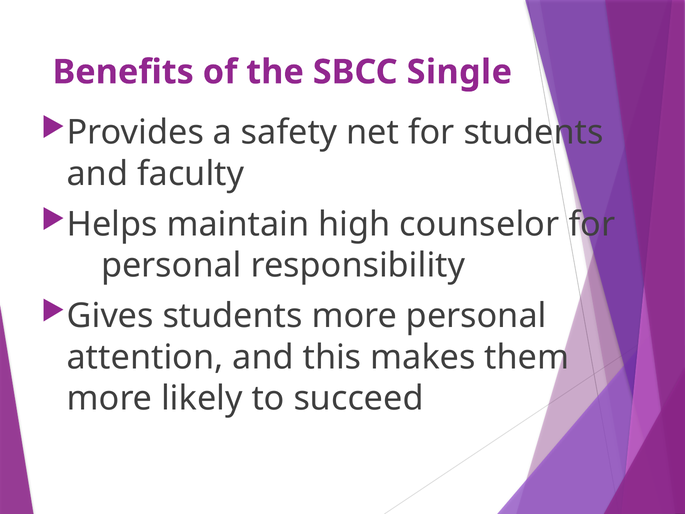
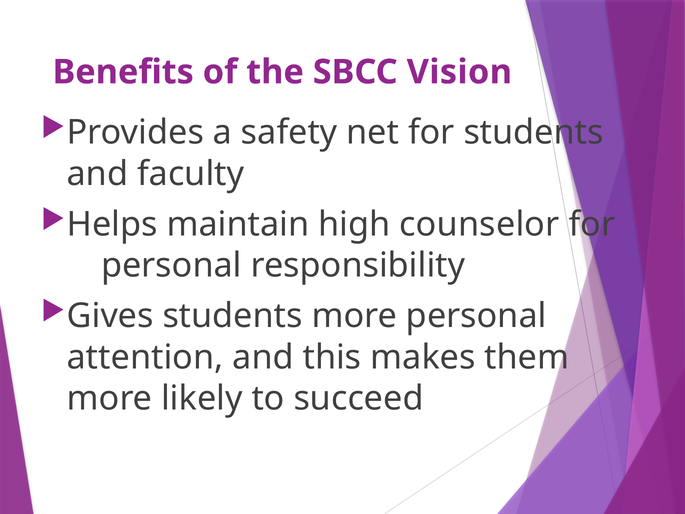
Single: Single -> Vision
